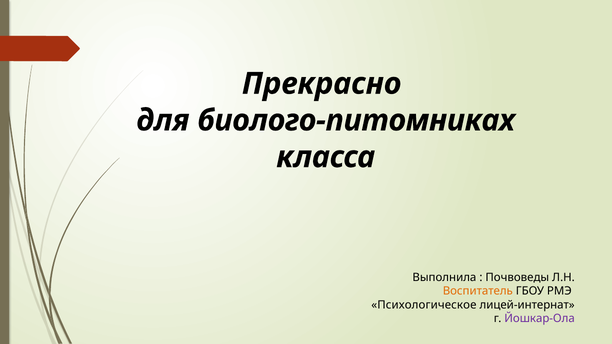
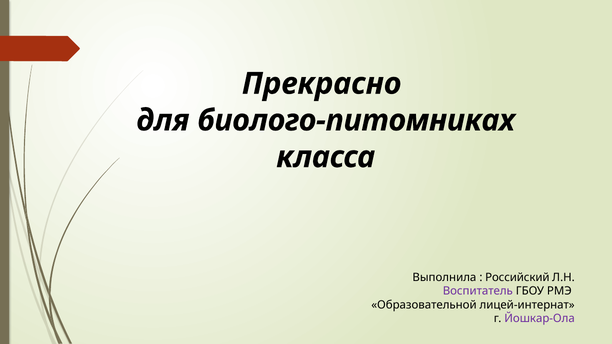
Почвоведы: Почвоведы -> Российский
Воспитатель colour: orange -> purple
Психологическое: Психологическое -> Образовательной
